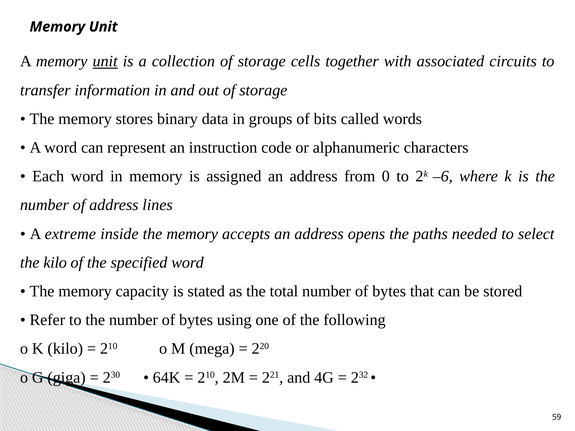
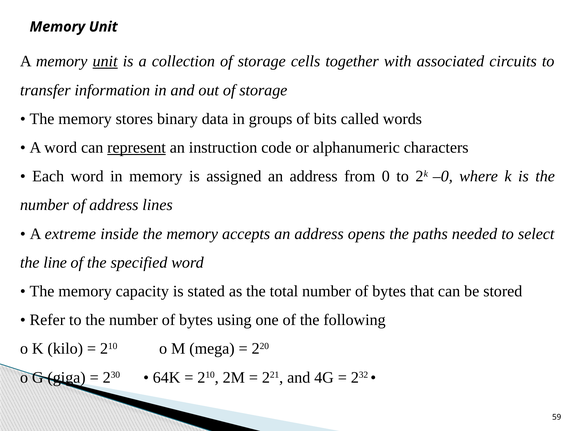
represent underline: none -> present
–6: –6 -> –0
the kilo: kilo -> line
